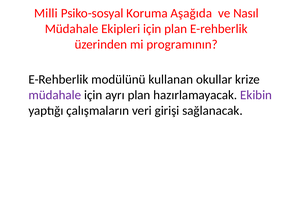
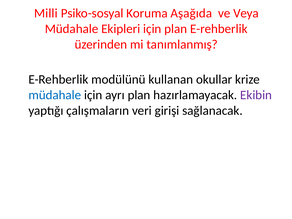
Nasıl: Nasıl -> Veya
programının: programının -> tanımlanmış
müdahale at (55, 95) colour: purple -> blue
